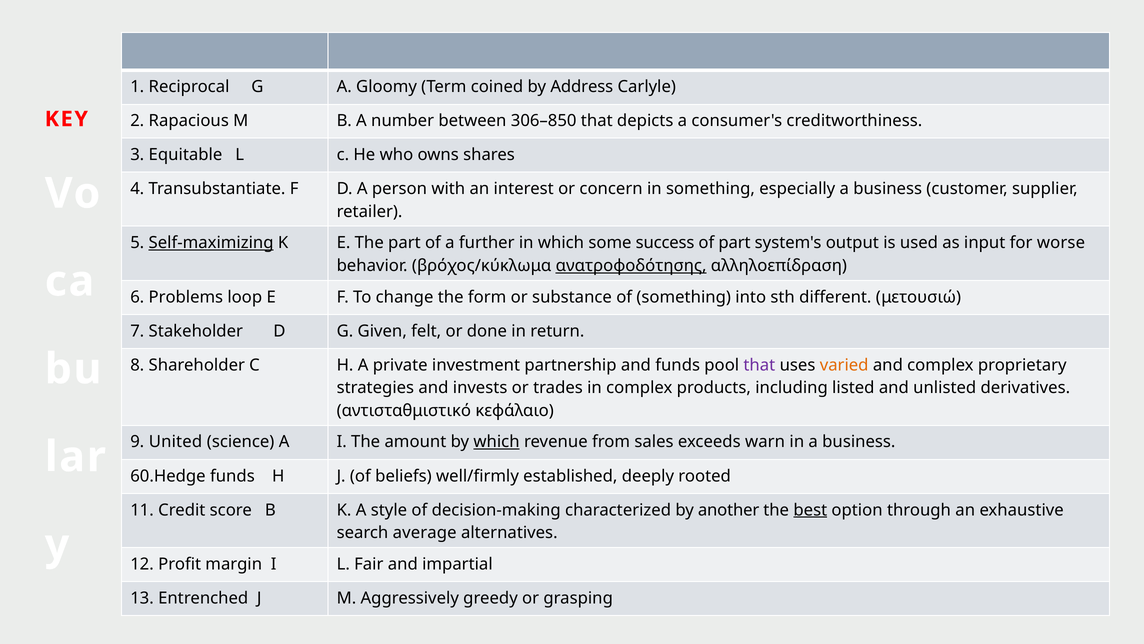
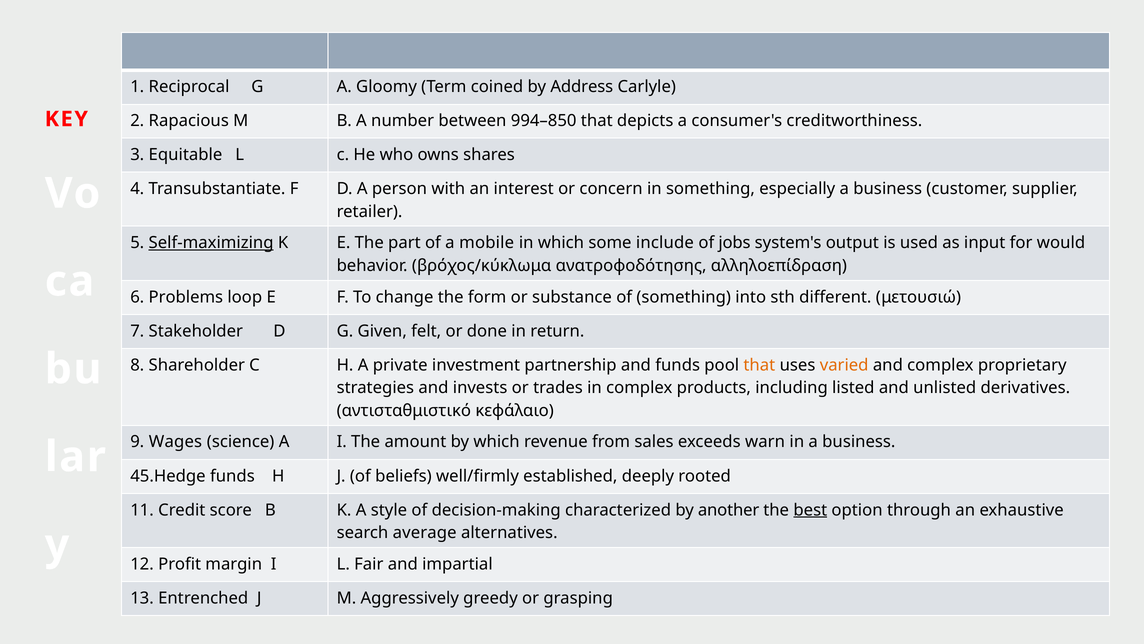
306–850: 306–850 -> 994–850
further: further -> mobile
success: success -> include
of part: part -> jobs
worse: worse -> would
ανατροφοδότησης underline: present -> none
that at (759, 365) colour: purple -> orange
United: United -> Wages
which at (496, 442) underline: present -> none
60.Hedge: 60.Hedge -> 45.Hedge
